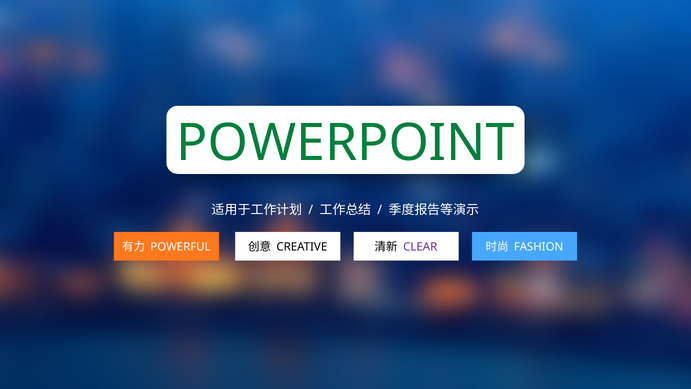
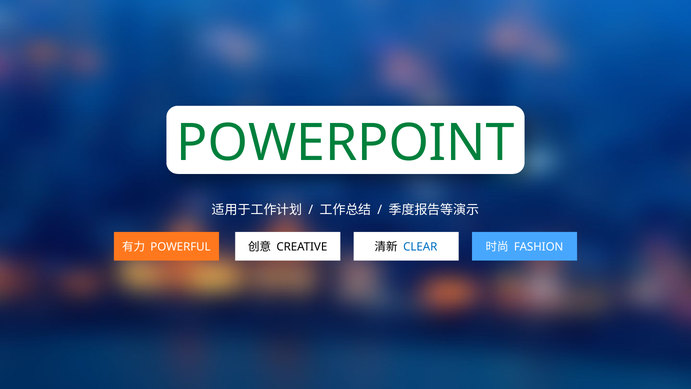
CLEAR colour: purple -> blue
